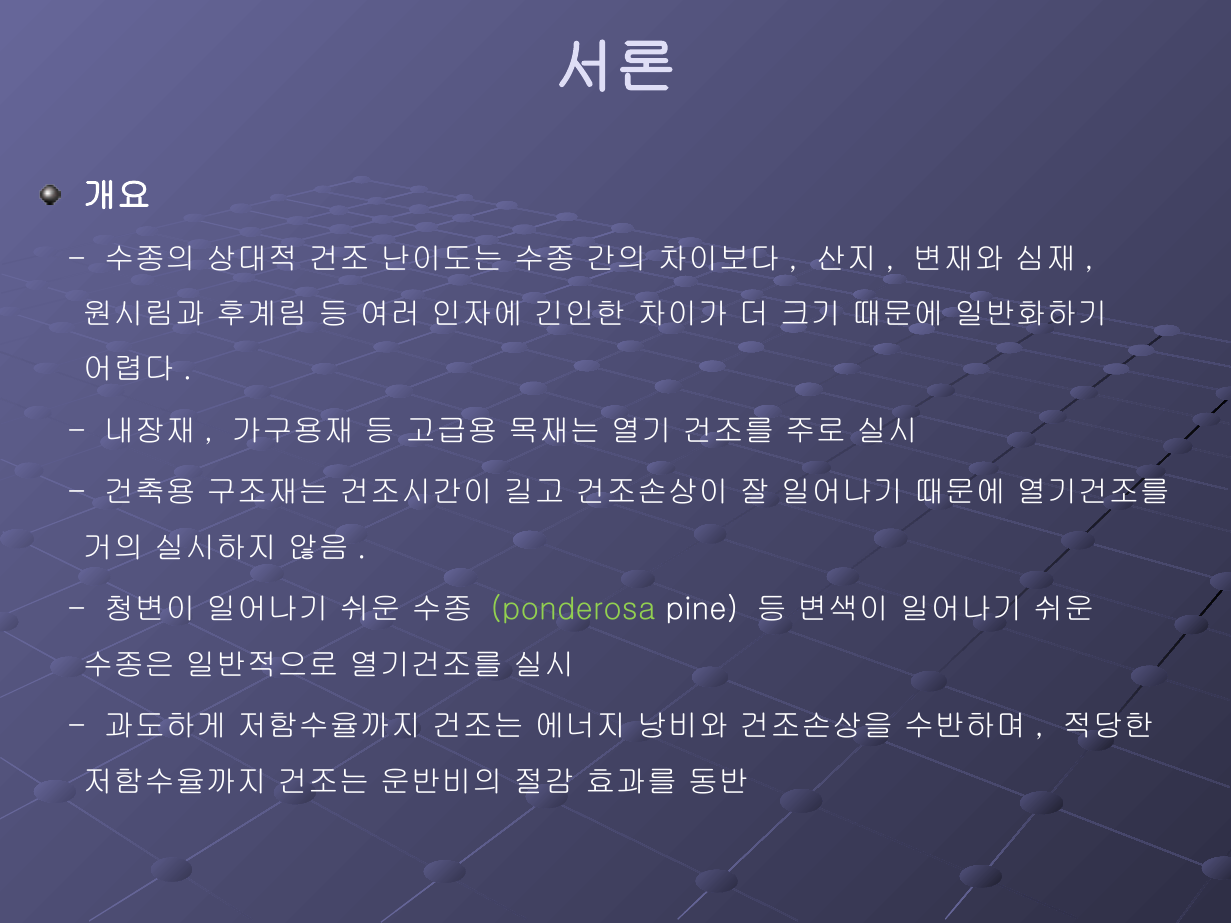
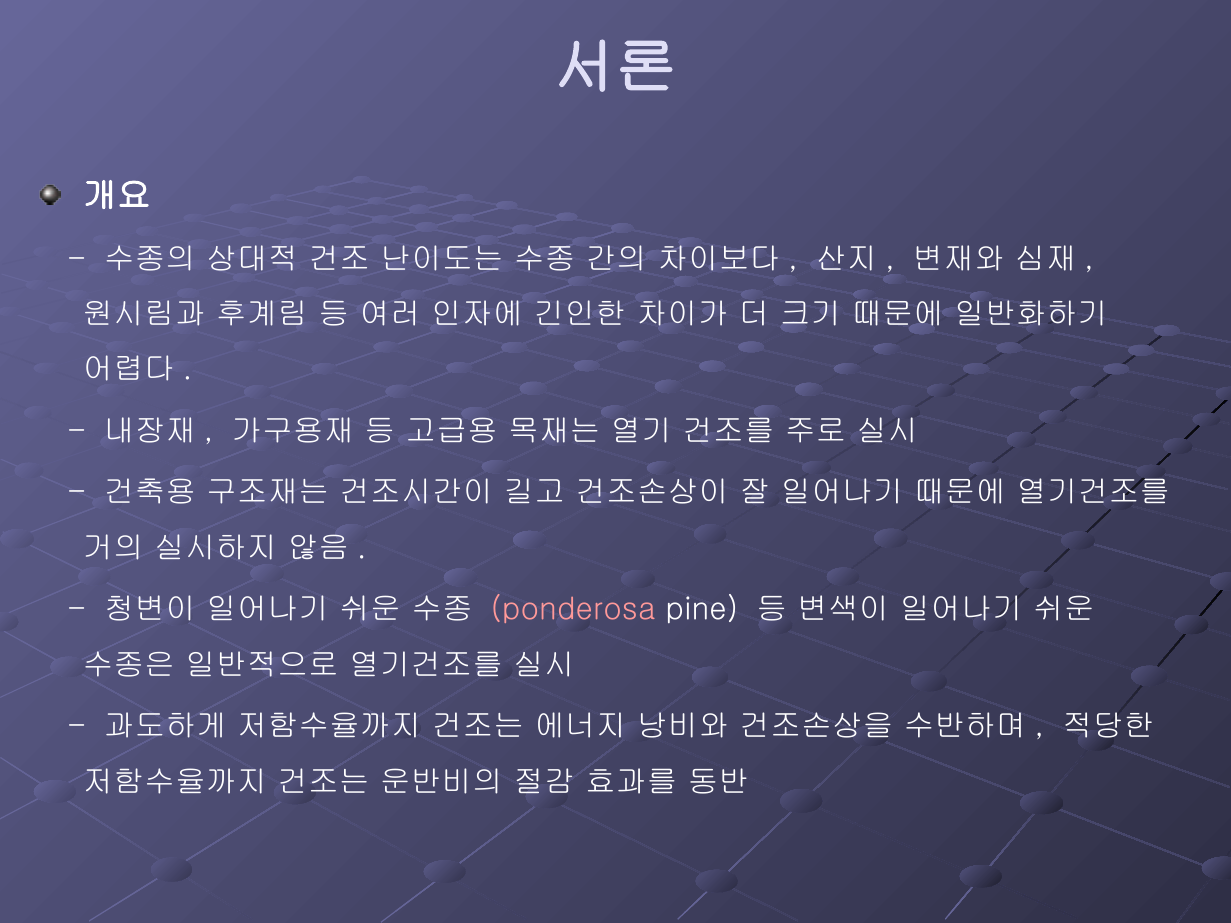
ponderosa colour: light green -> pink
